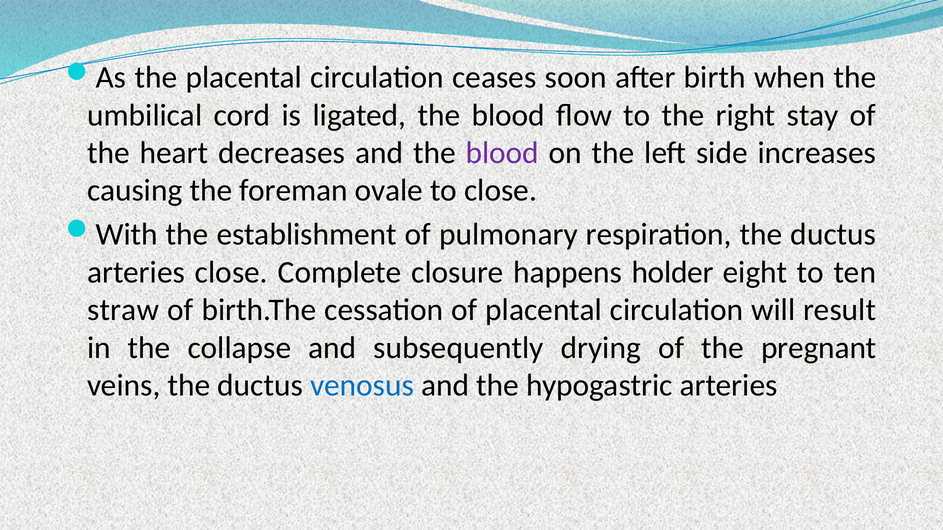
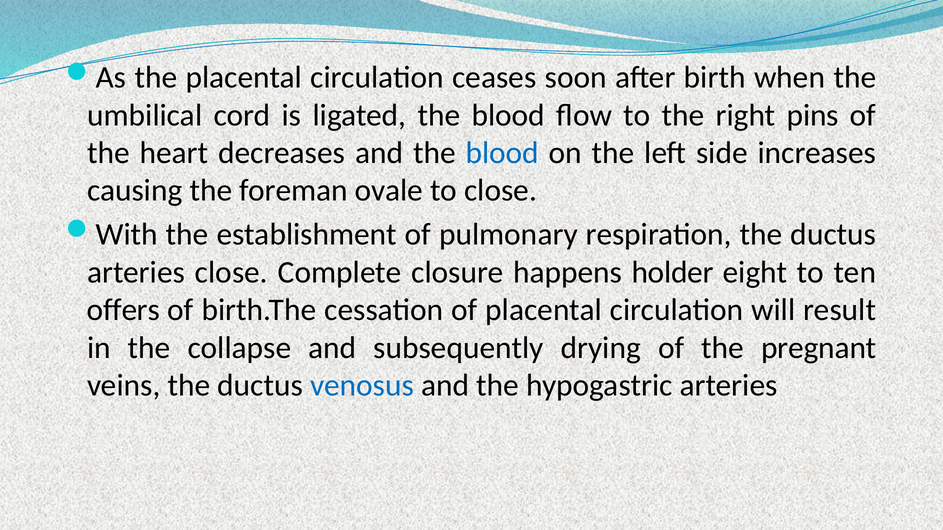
stay: stay -> pins
blood at (502, 153) colour: purple -> blue
straw: straw -> offers
